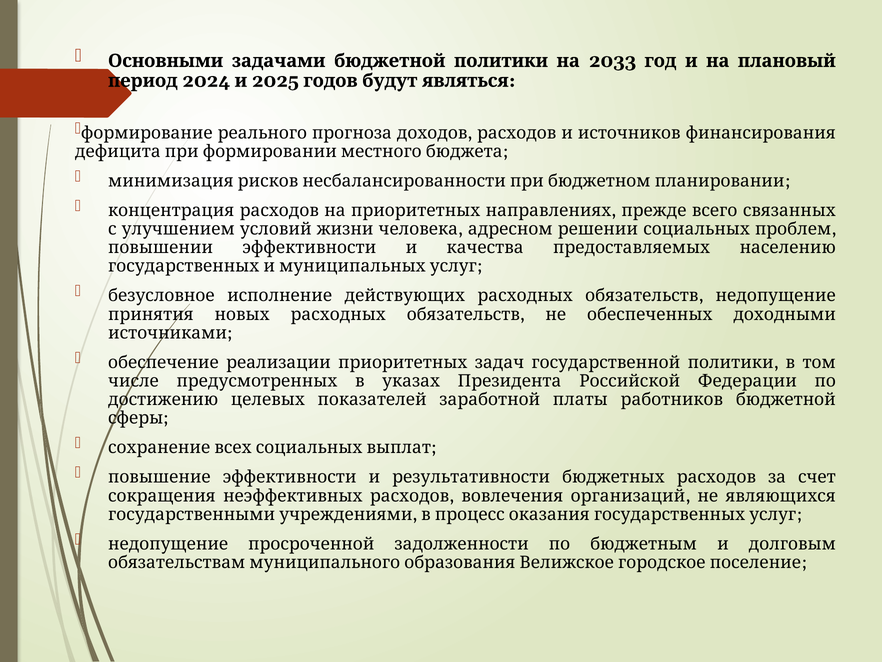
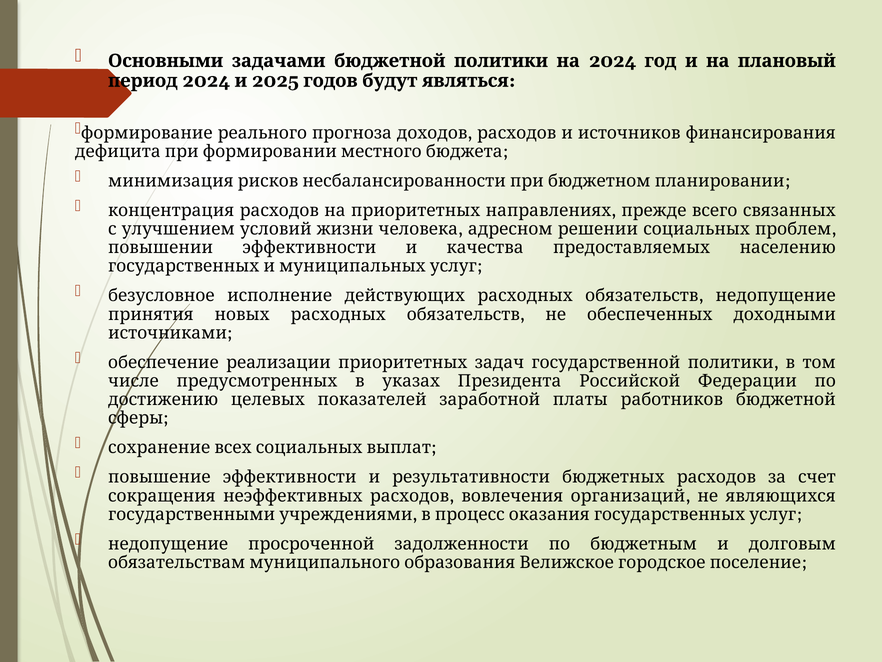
2033 at (613, 61): 2033 -> 2024
